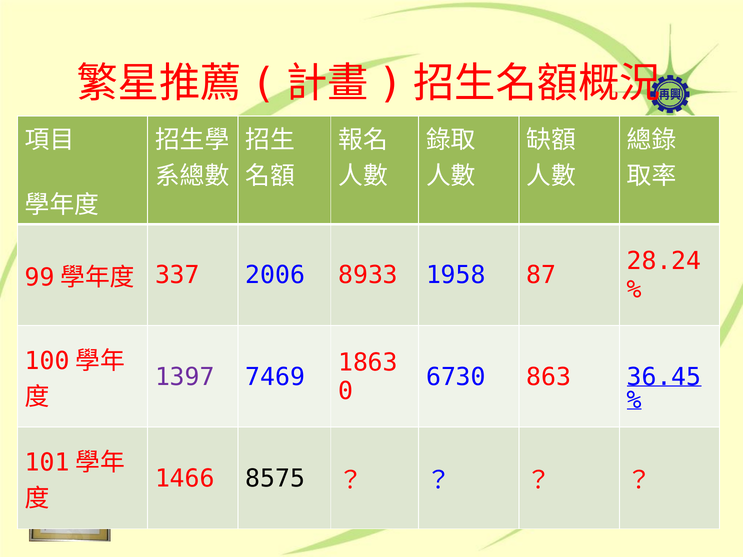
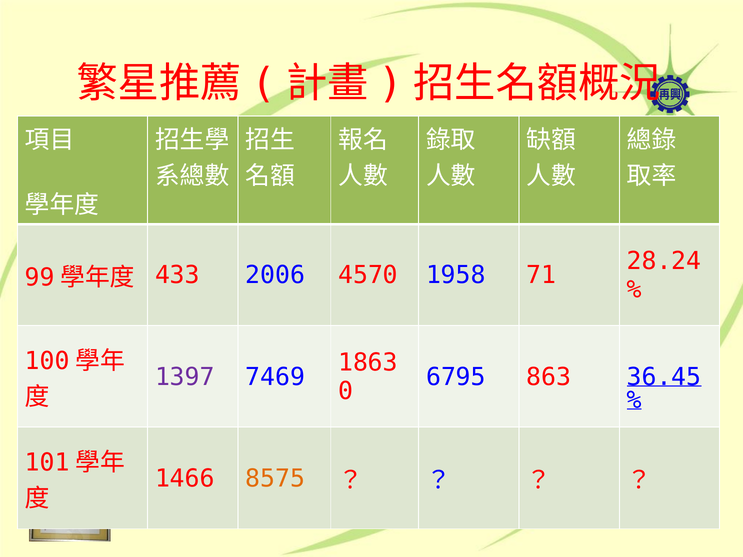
337: 337 -> 433
8933: 8933 -> 4570
87: 87 -> 71
6730: 6730 -> 6795
8575 colour: black -> orange
